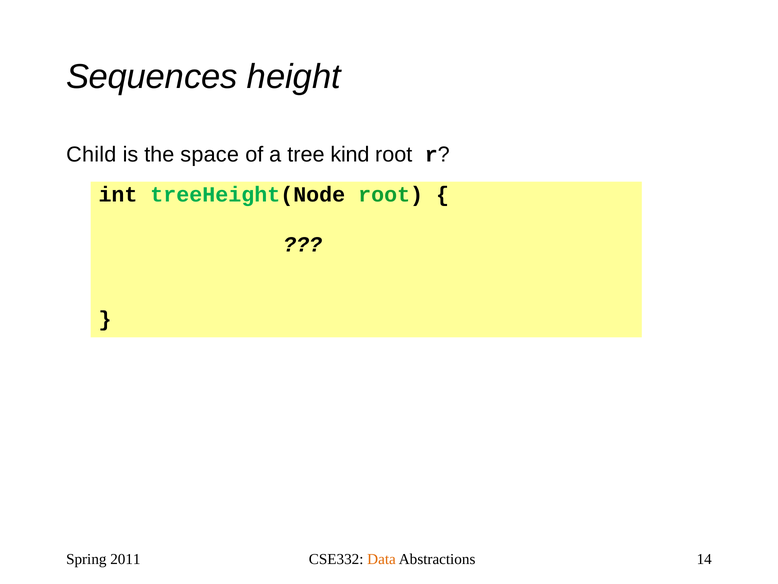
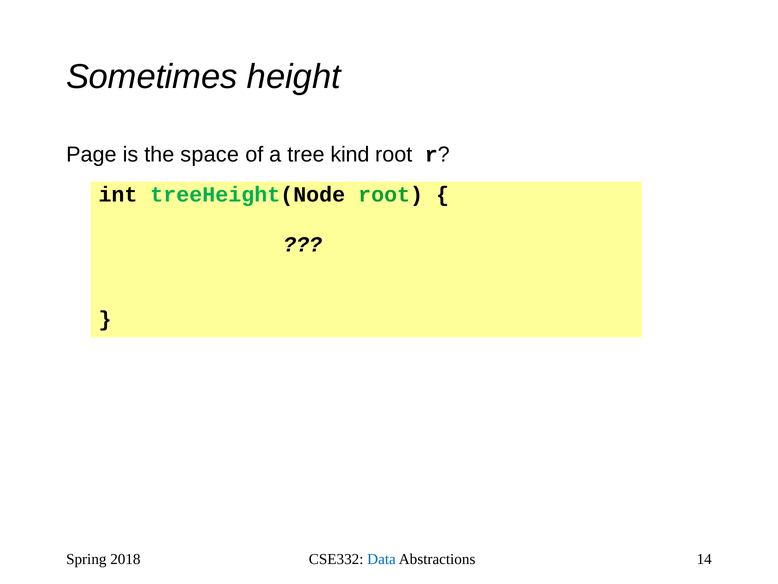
Sequences: Sequences -> Sometimes
Child: Child -> Page
2011: 2011 -> 2018
Data colour: orange -> blue
